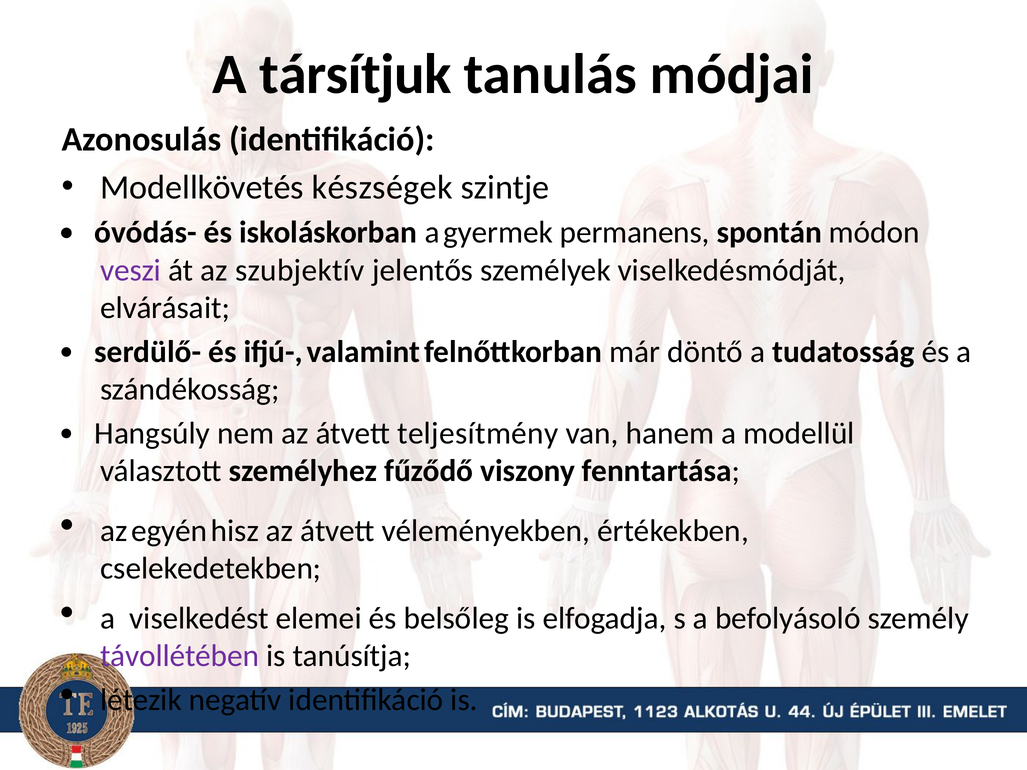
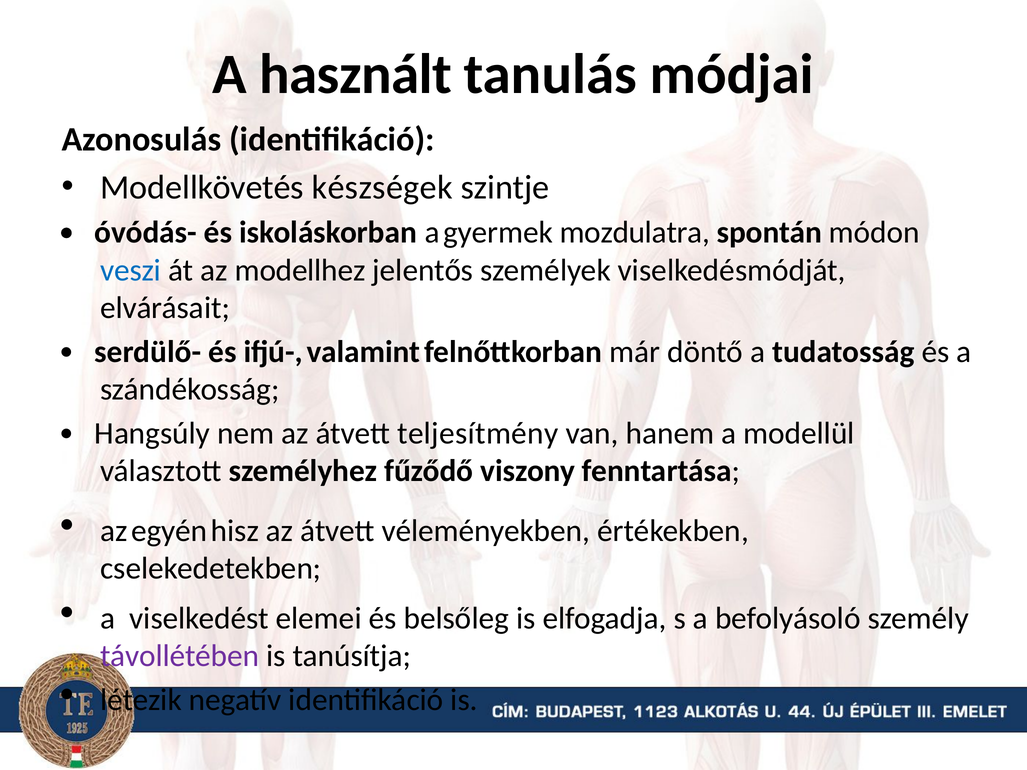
társítjuk: társítjuk -> használt
permanens: permanens -> mozdulatra
veszi colour: purple -> blue
szubjektív: szubjektív -> modellhez
